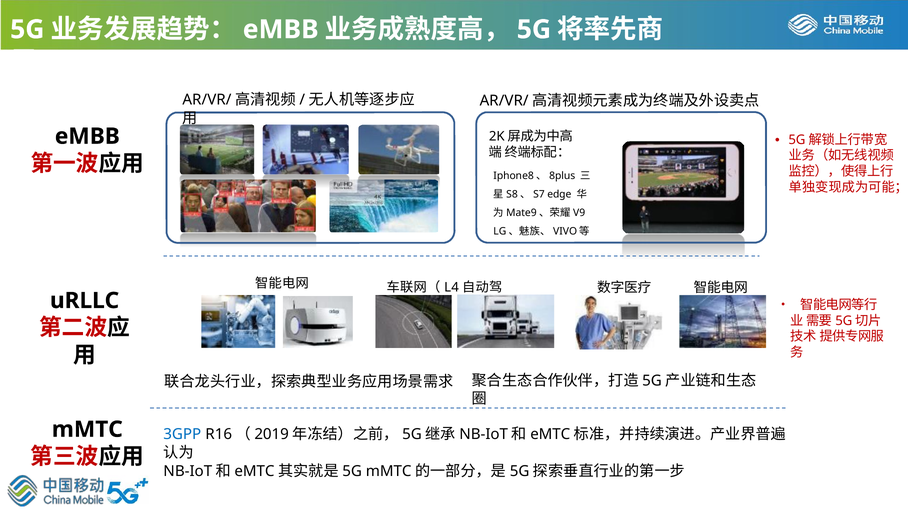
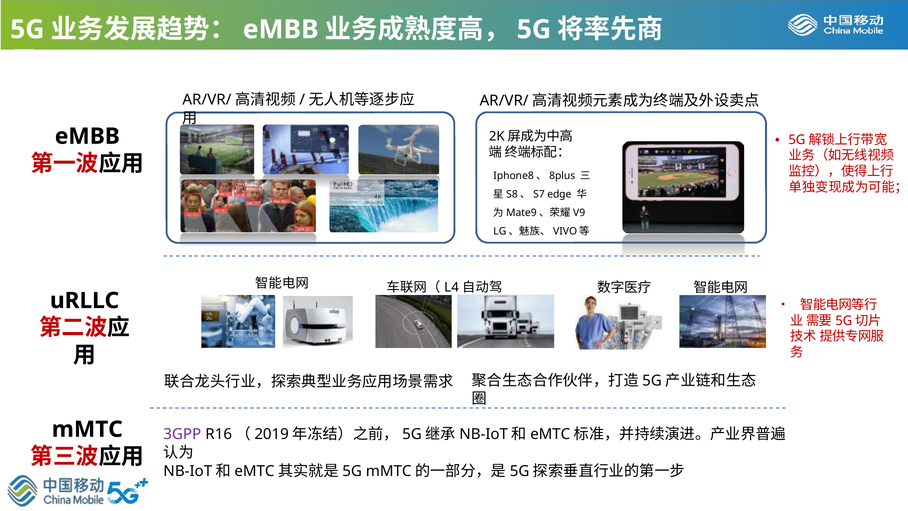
3GPP colour: blue -> purple
